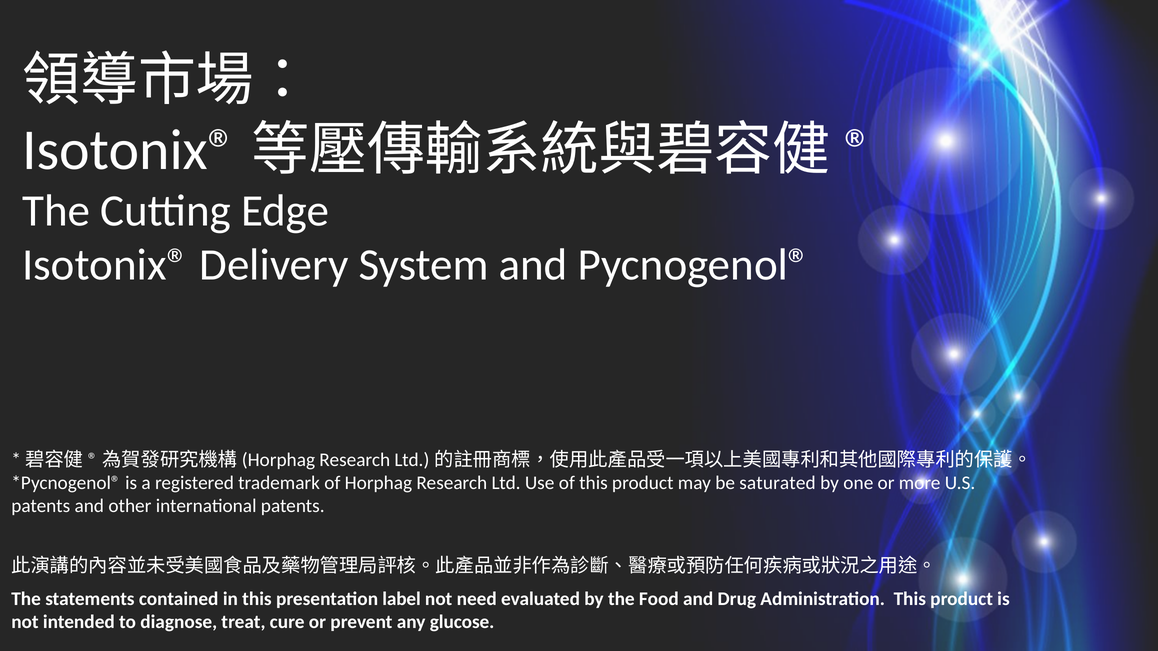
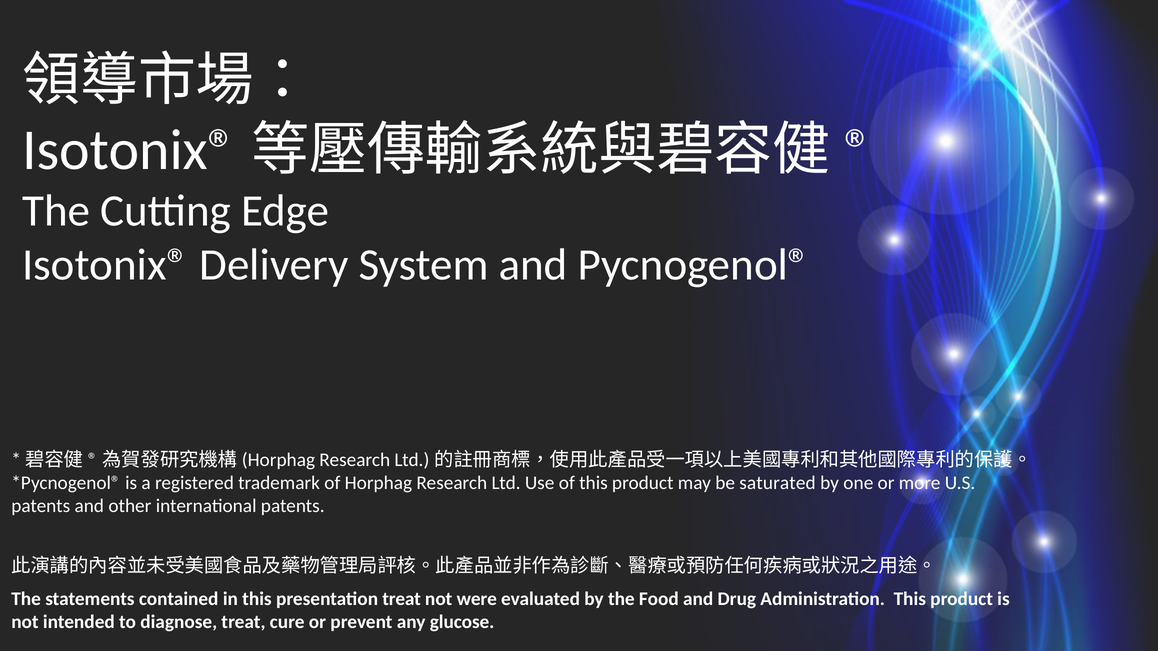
presentation label: label -> treat
need: need -> were
